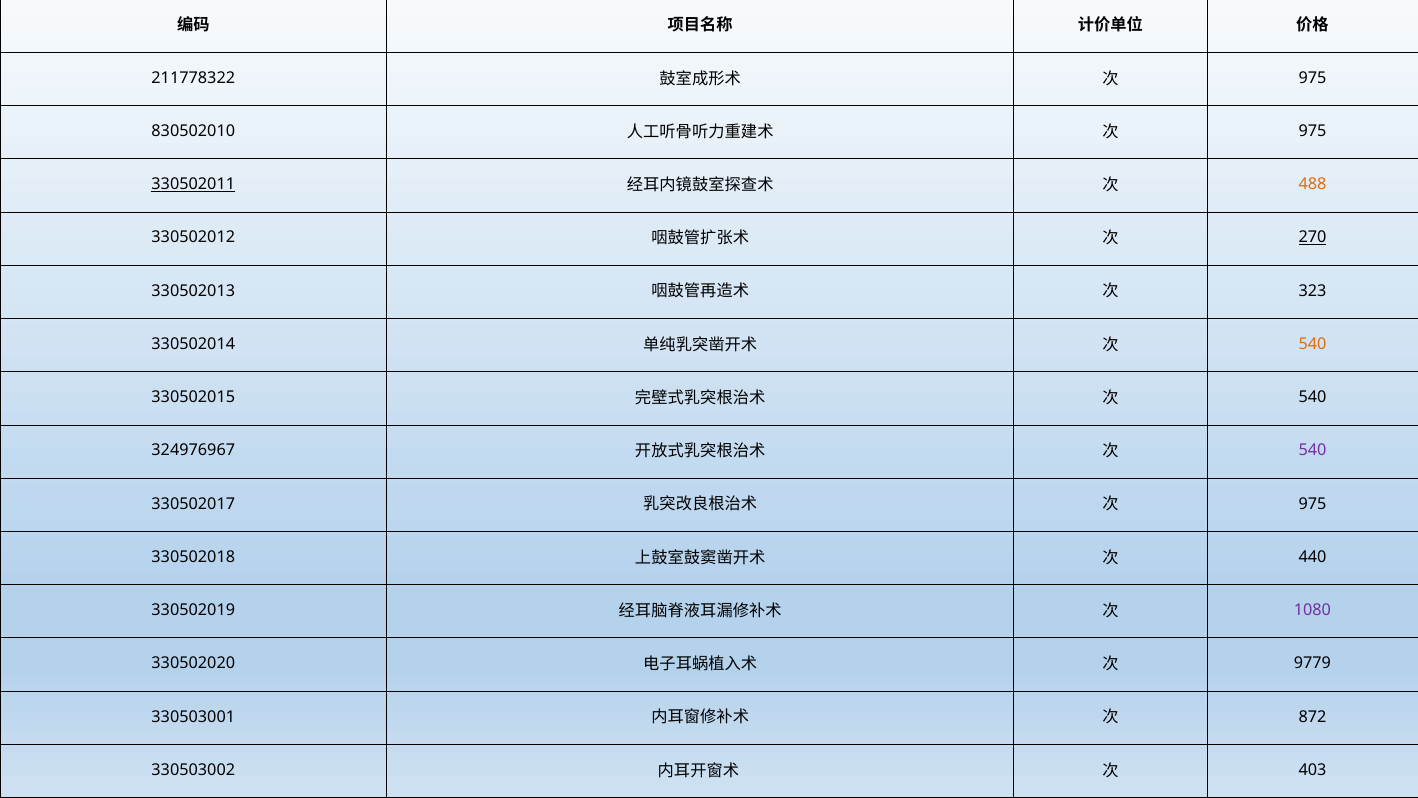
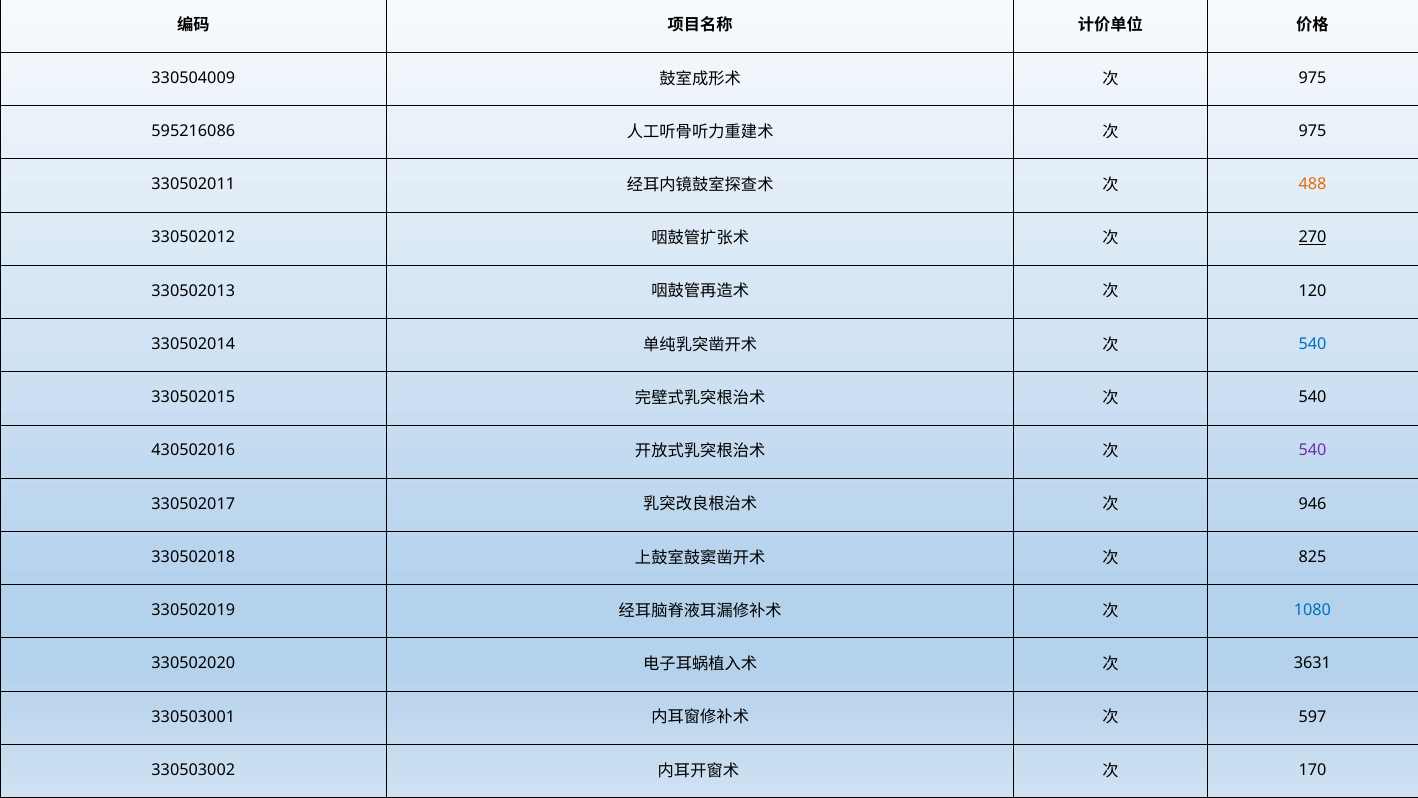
211778322: 211778322 -> 330504009
830502010: 830502010 -> 595216086
330502011 underline: present -> none
323: 323 -> 120
540 at (1313, 344) colour: orange -> blue
324976967: 324976967 -> 430502016
975 at (1313, 503): 975 -> 946
440: 440 -> 825
1080 colour: purple -> blue
9779: 9779 -> 3631
872: 872 -> 597
403: 403 -> 170
